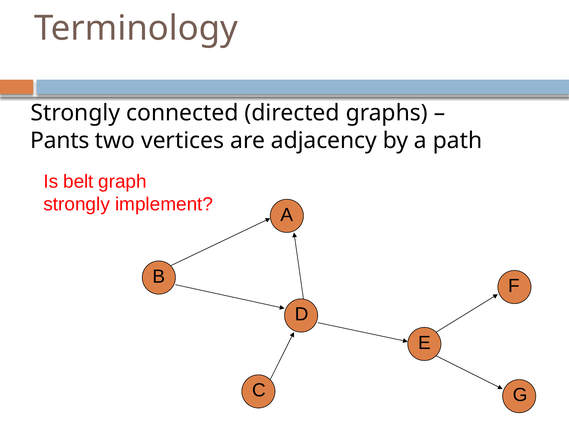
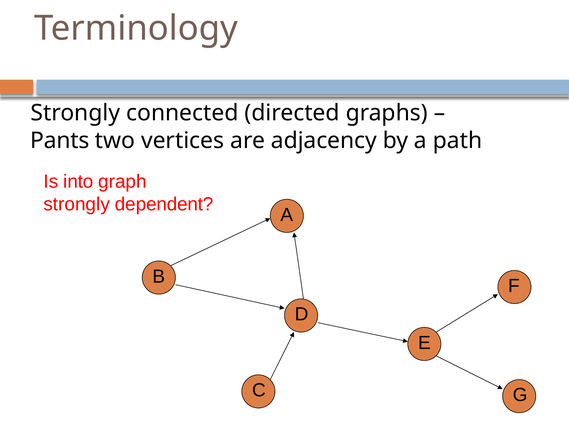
belt: belt -> into
implement: implement -> dependent
